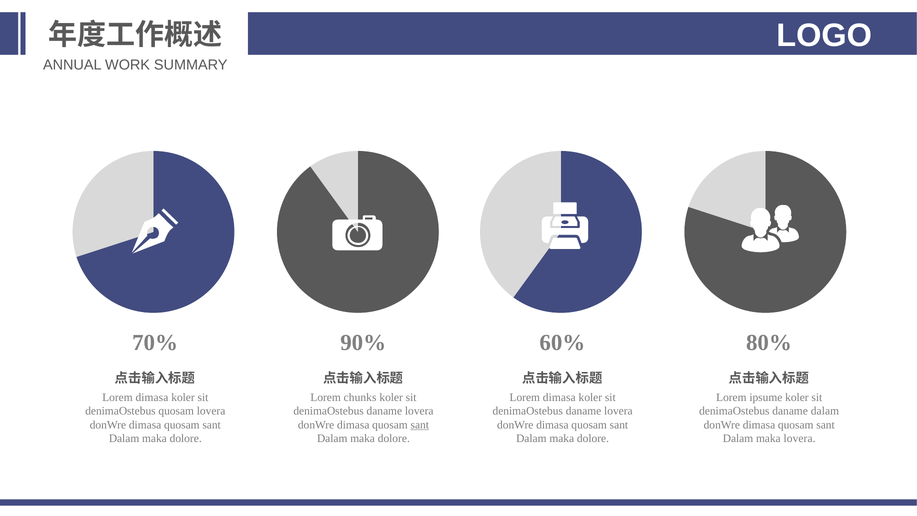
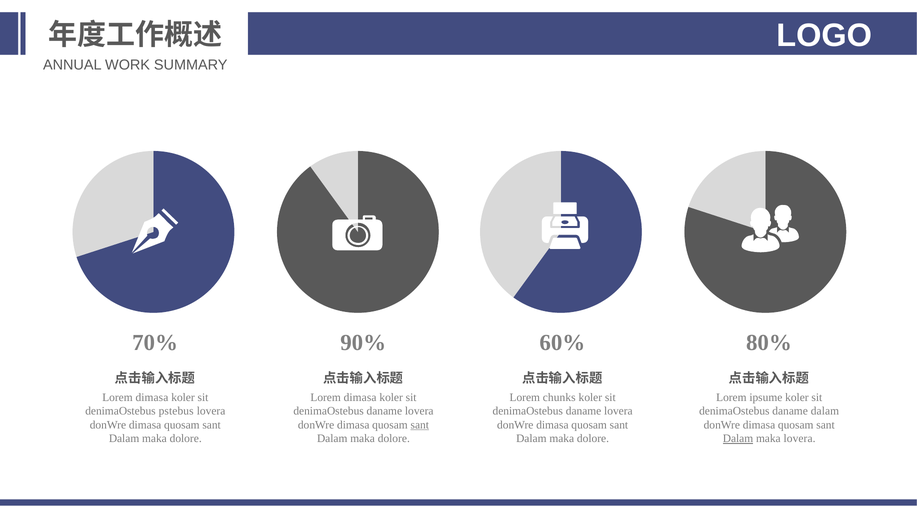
chunks at (360, 397): chunks -> dimasa
dimasa at (559, 397): dimasa -> chunks
denimaOstebus quosam: quosam -> pstebus
Dalam at (738, 438) underline: none -> present
